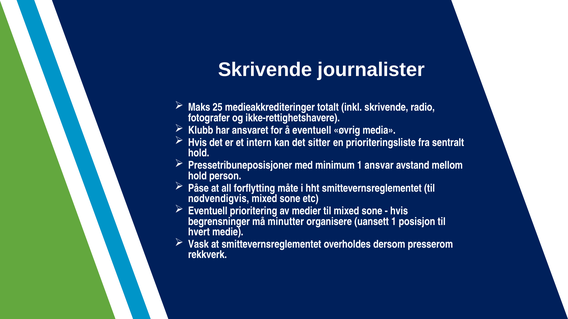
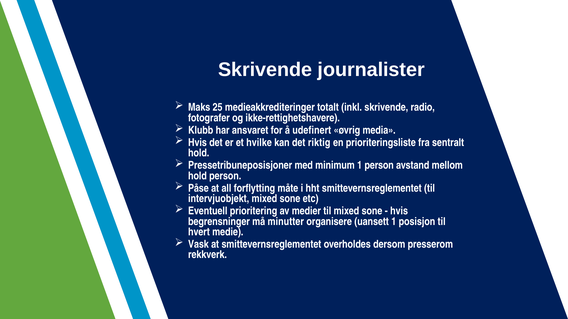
å eventuell: eventuell -> udefinert
intern: intern -> hvilke
sitter: sitter -> riktig
1 ansvar: ansvar -> person
nødvendigvis: nødvendigvis -> intervjuobjekt
